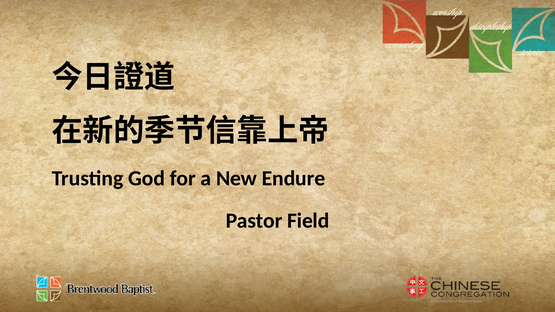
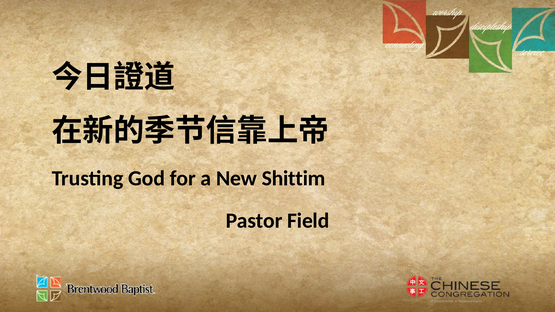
Endure: Endure -> Shittim
